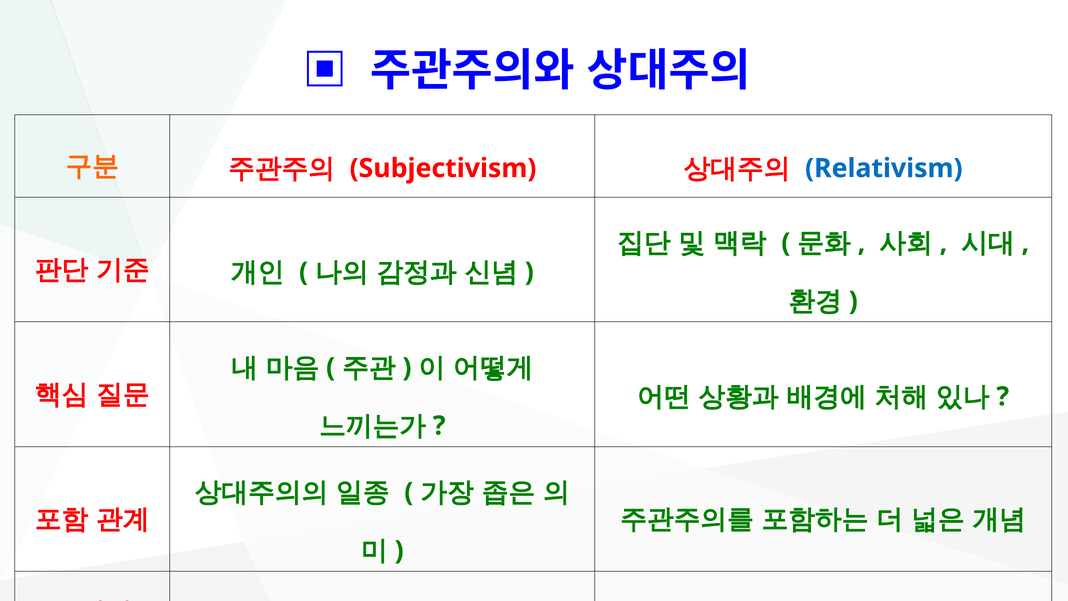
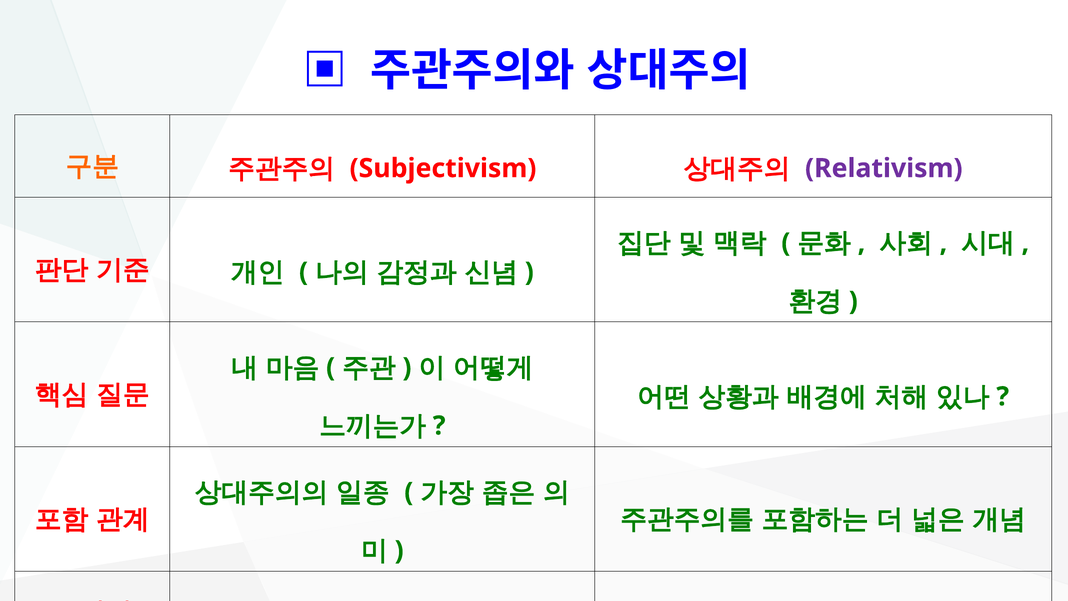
Relativism colour: blue -> purple
